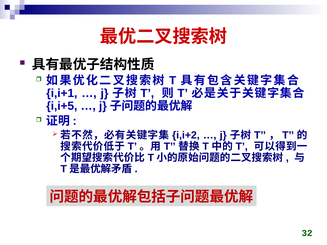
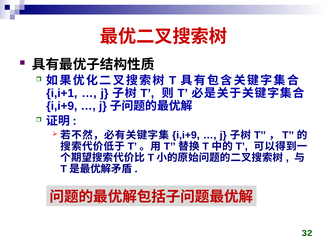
i,i+5 at (62, 106): i,i+5 -> i,i+9
i,i+2 at (186, 135): i,i+2 -> i,i+9
